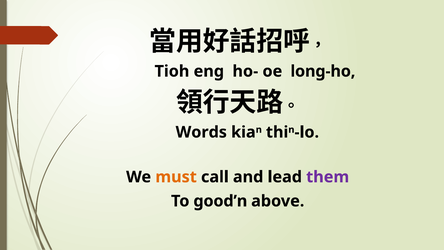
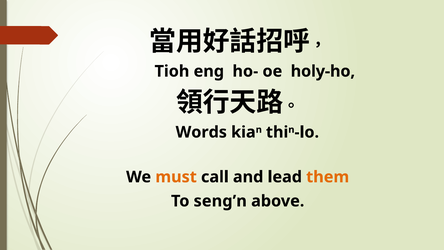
long-ho: long-ho -> holy-ho
them colour: purple -> orange
good’n: good’n -> seng’n
